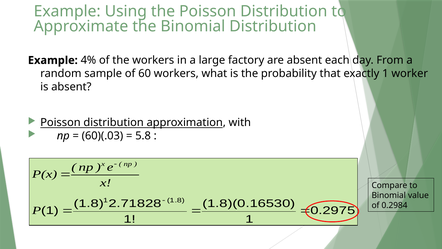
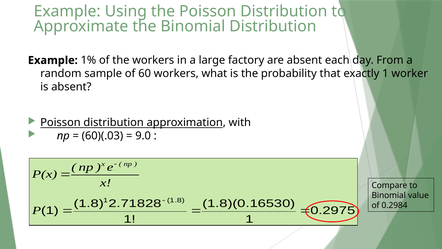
4%: 4% -> 1%
5.8: 5.8 -> 9.0
